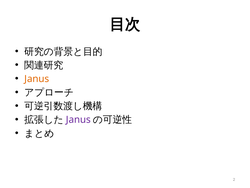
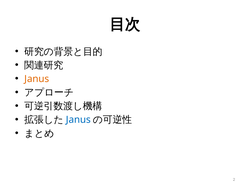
Janus at (78, 119) colour: purple -> blue
